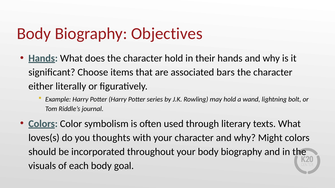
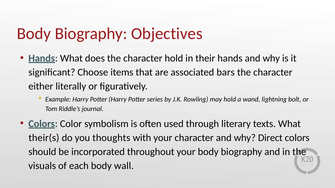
loves(s: loves(s -> their(s
Might: Might -> Direct
goal: goal -> wall
